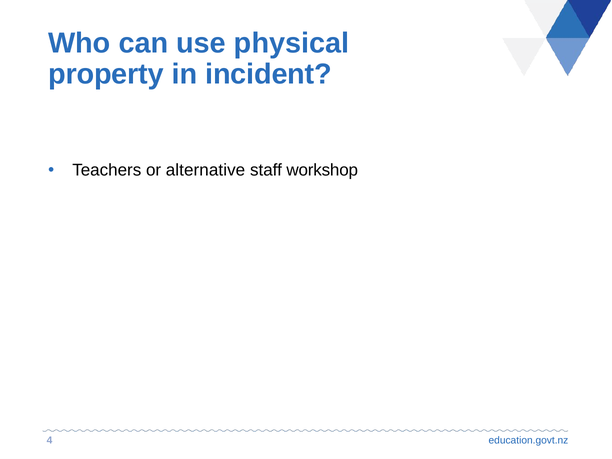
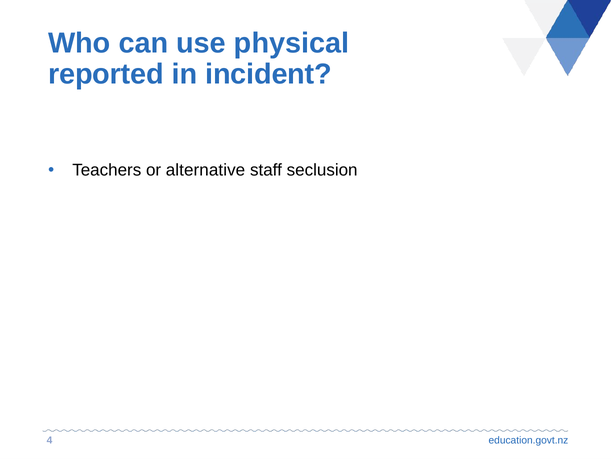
property: property -> reported
workshop: workshop -> seclusion
